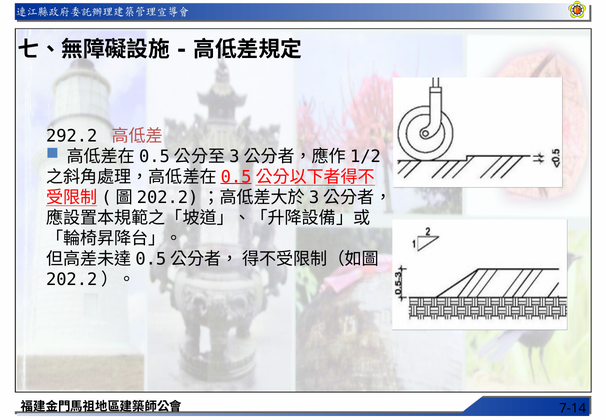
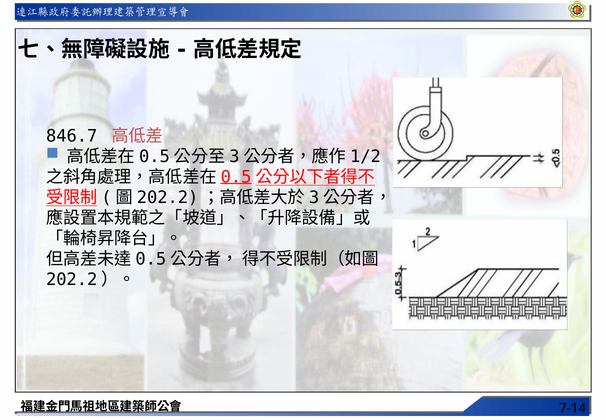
292.2: 292.2 -> 846.7
